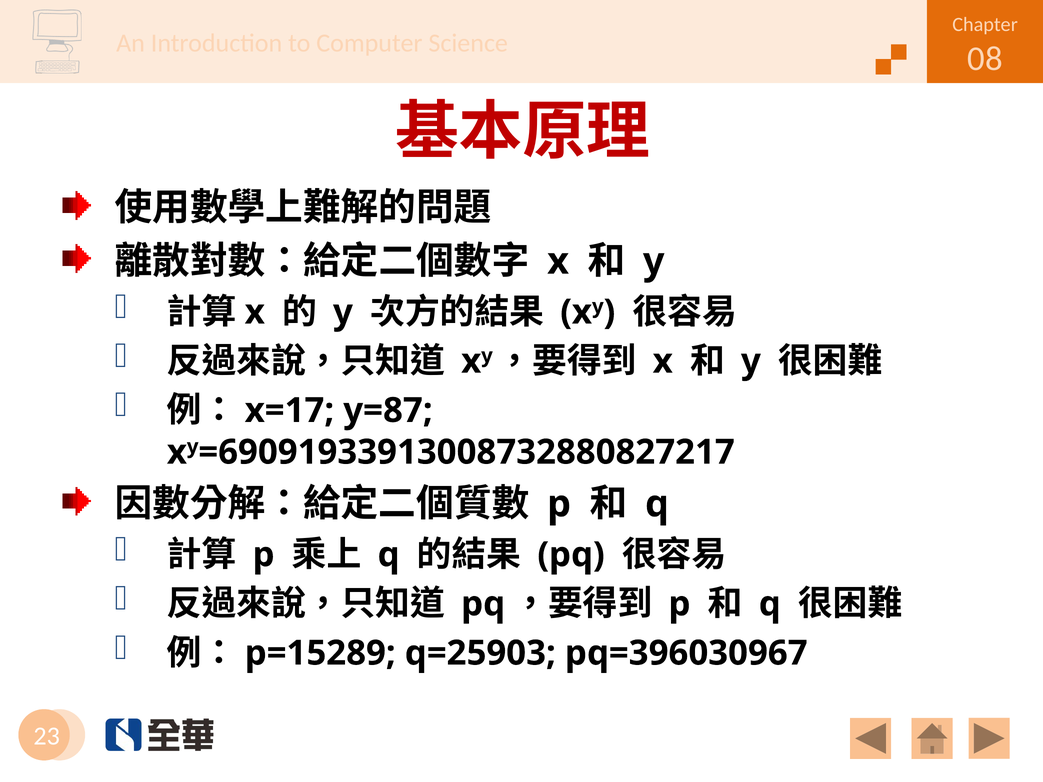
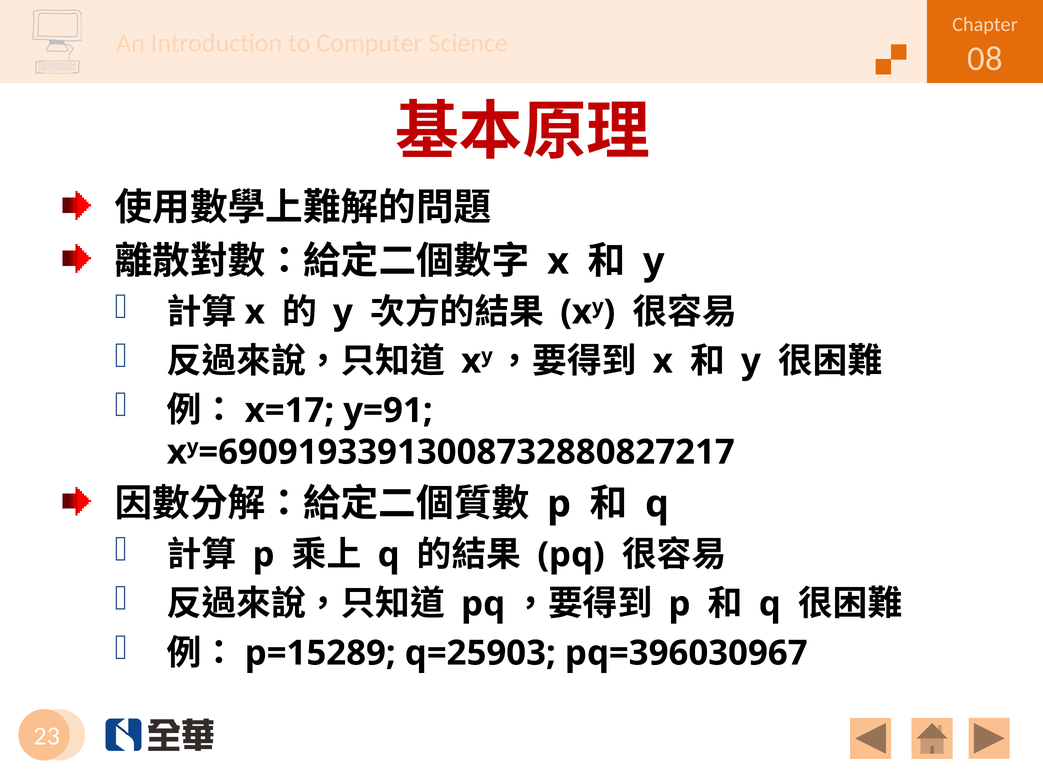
y=87: y=87 -> y=91
